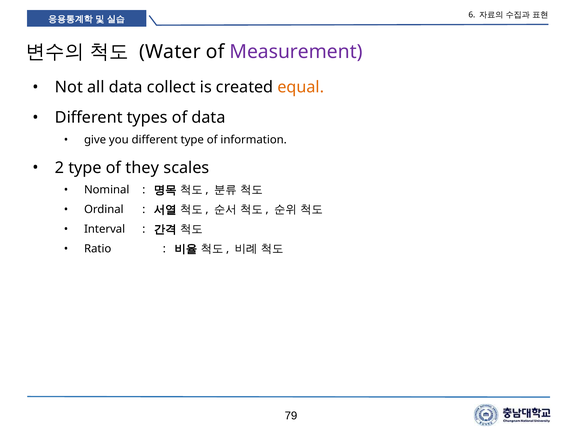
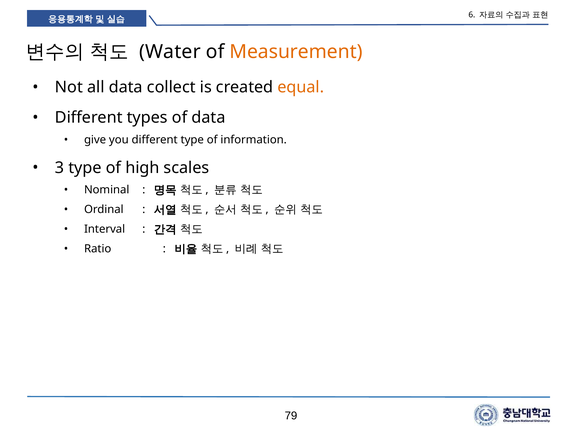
Measurement colour: purple -> orange
2: 2 -> 3
they: they -> high
